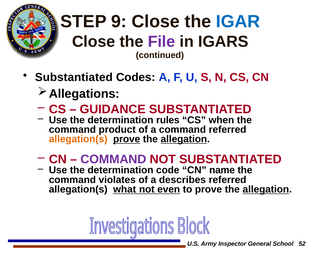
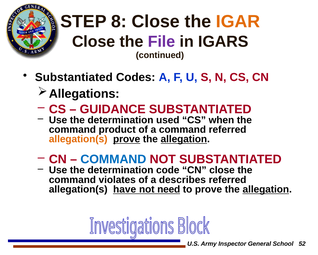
9: 9 -> 8
IGAR colour: blue -> orange
rules: rules -> used
COMMAND at (113, 159) colour: purple -> blue
CN name: name -> close
what: what -> have
even: even -> need
